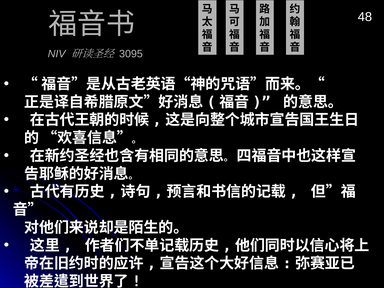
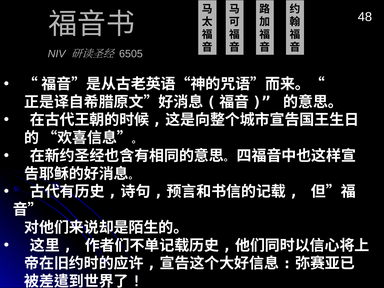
3095: 3095 -> 6505
